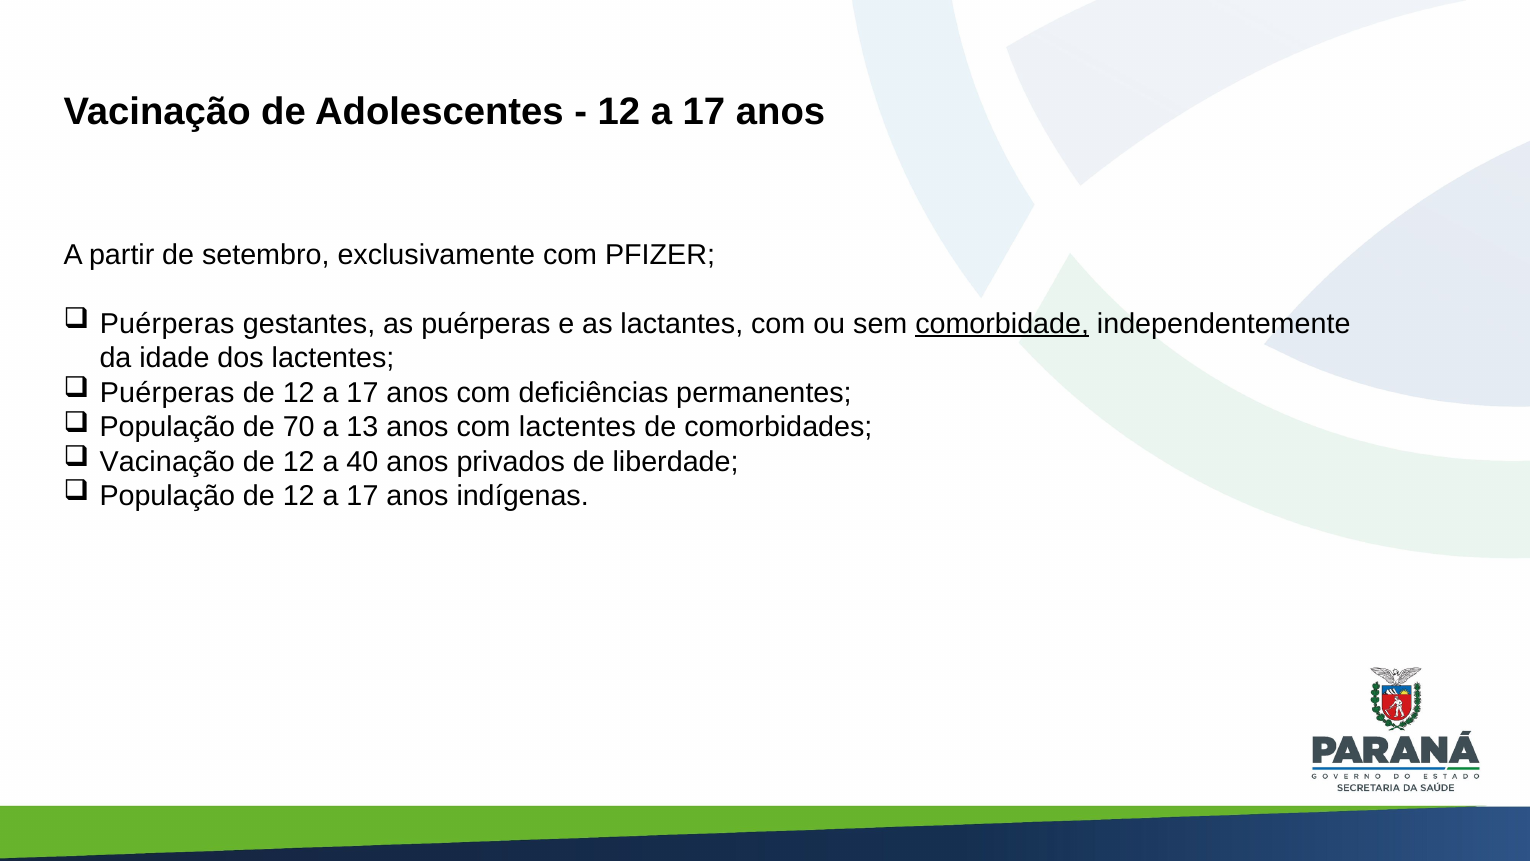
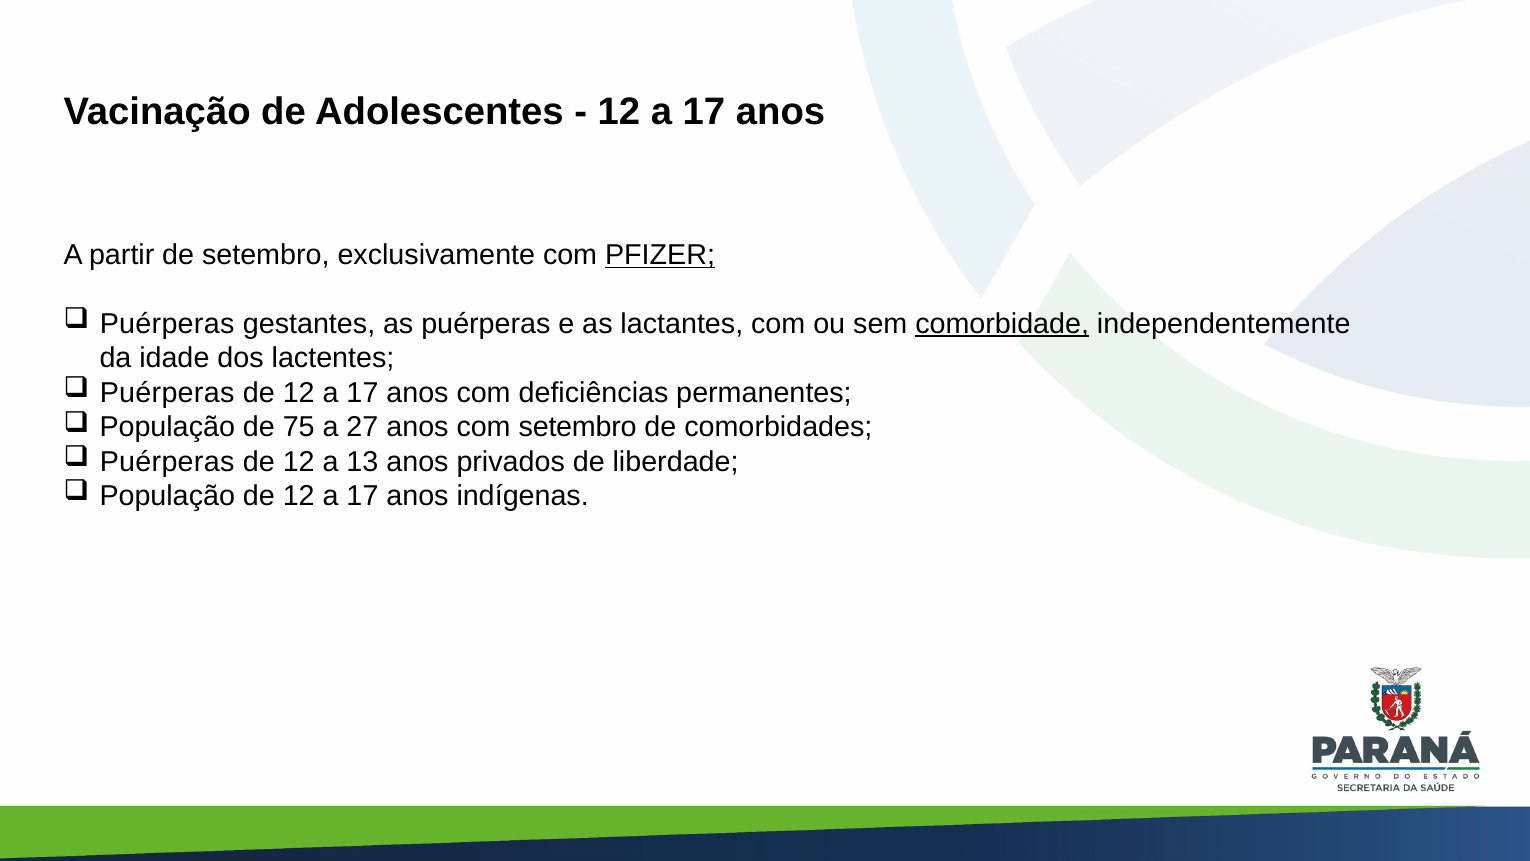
PFIZER underline: none -> present
70: 70 -> 75
13: 13 -> 27
com lactentes: lactentes -> setembro
Vacinação at (167, 462): Vacinação -> Puérperas
40: 40 -> 13
